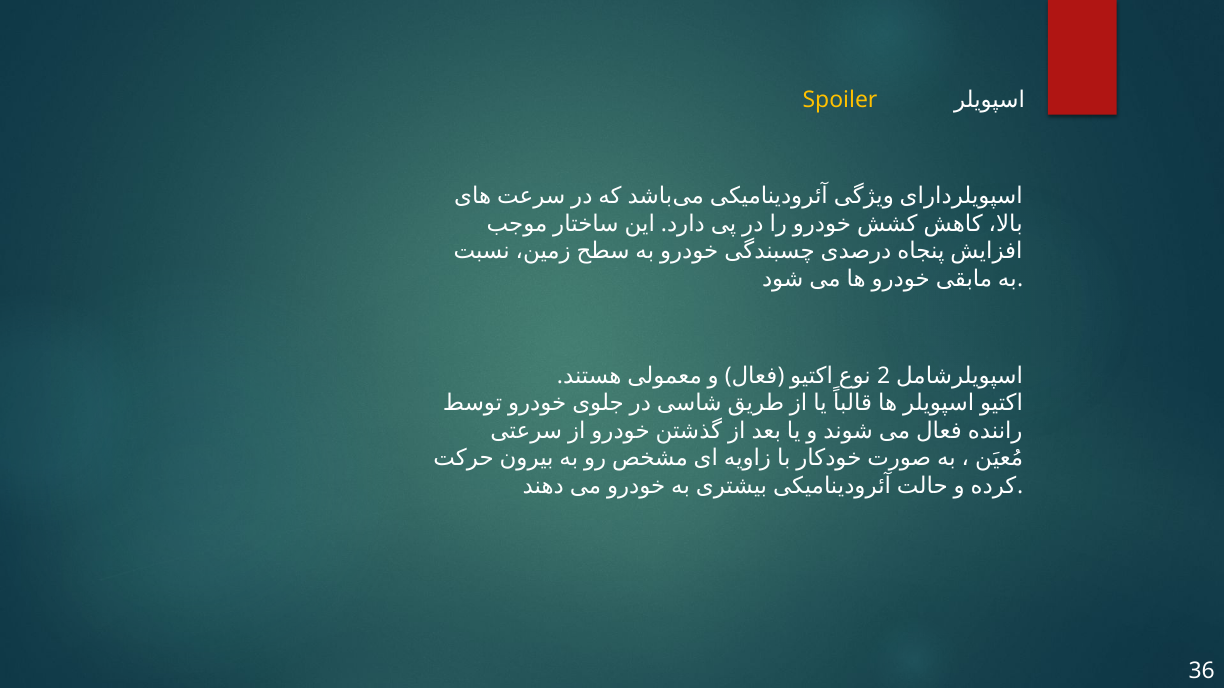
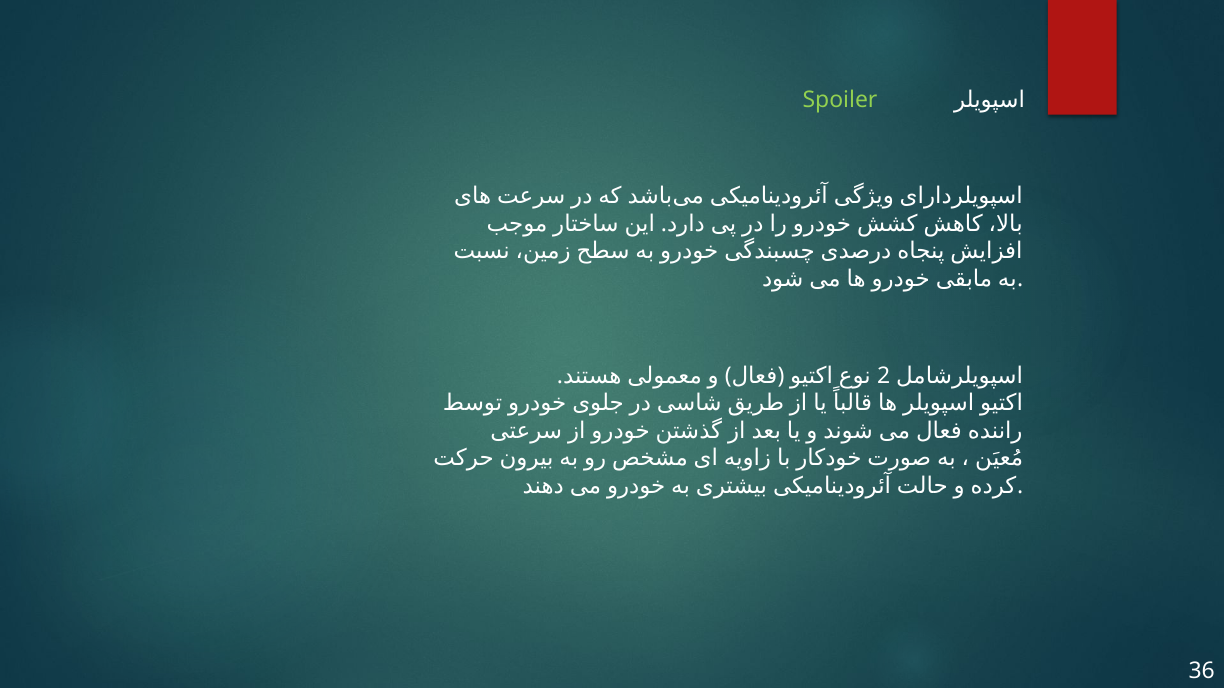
Spoiler colour: yellow -> light green
